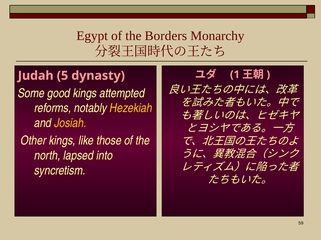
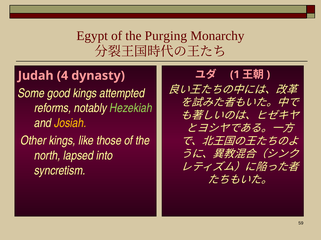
Borders: Borders -> Purging
5: 5 -> 4
Hezekiah colour: yellow -> light green
